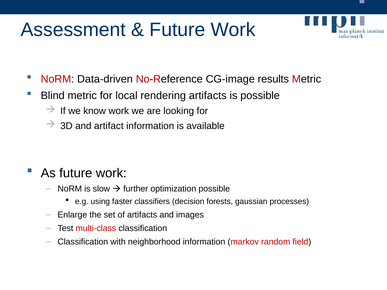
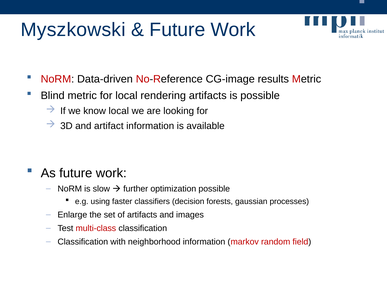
Assessment: Assessment -> Myszkowski
know work: work -> local
